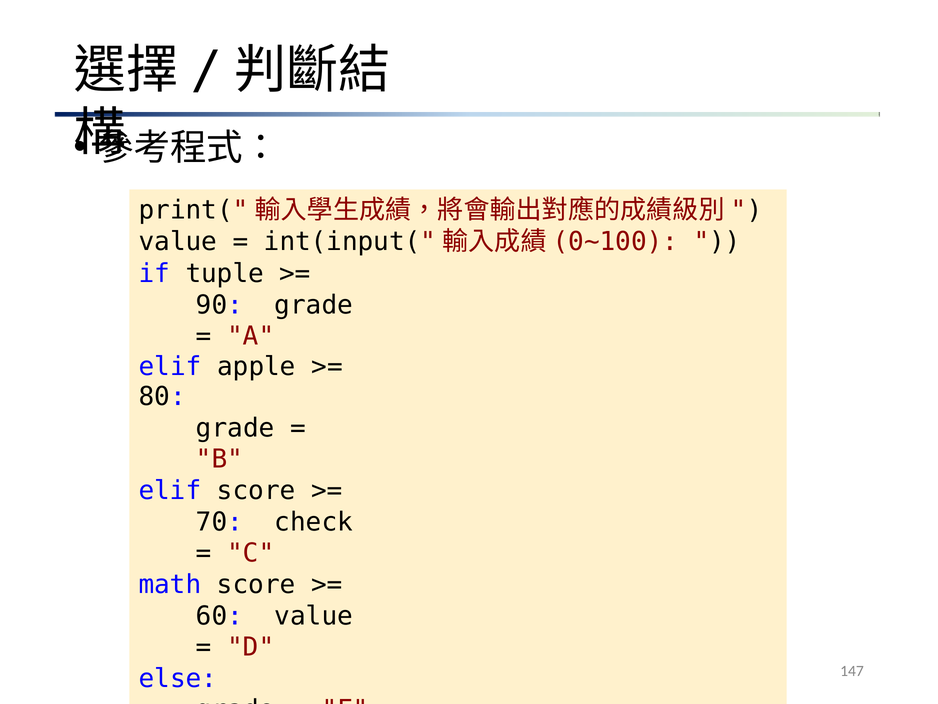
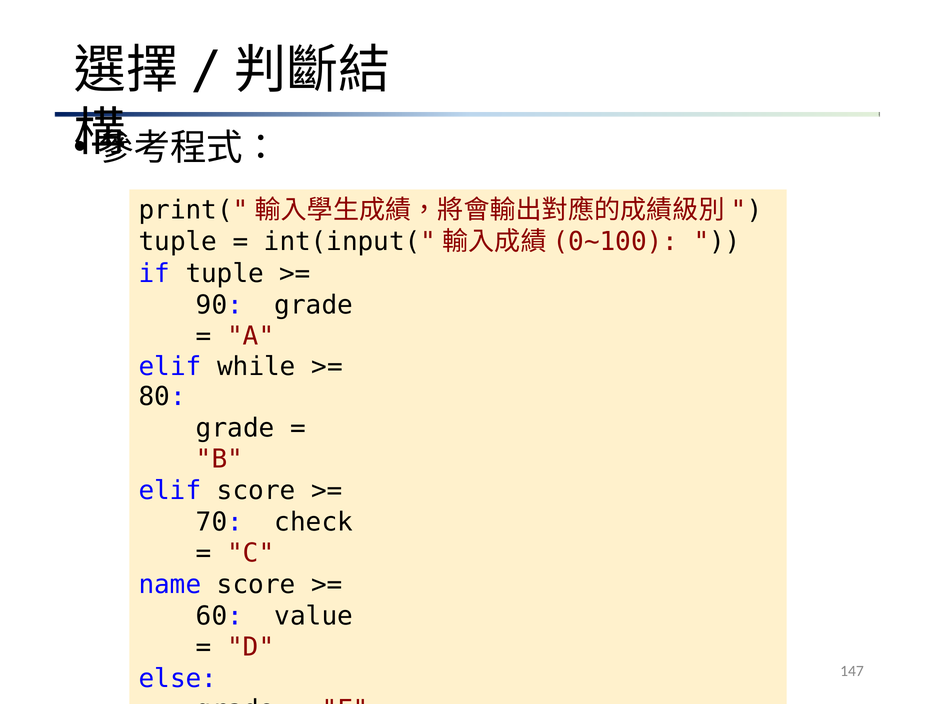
value at (178, 241): value -> tuple
apple: apple -> while
math: math -> name
